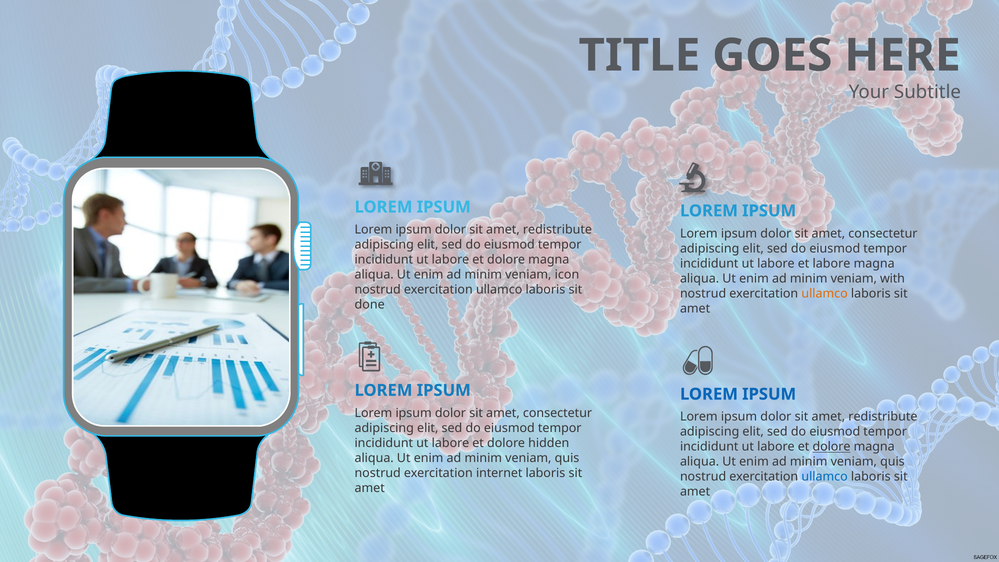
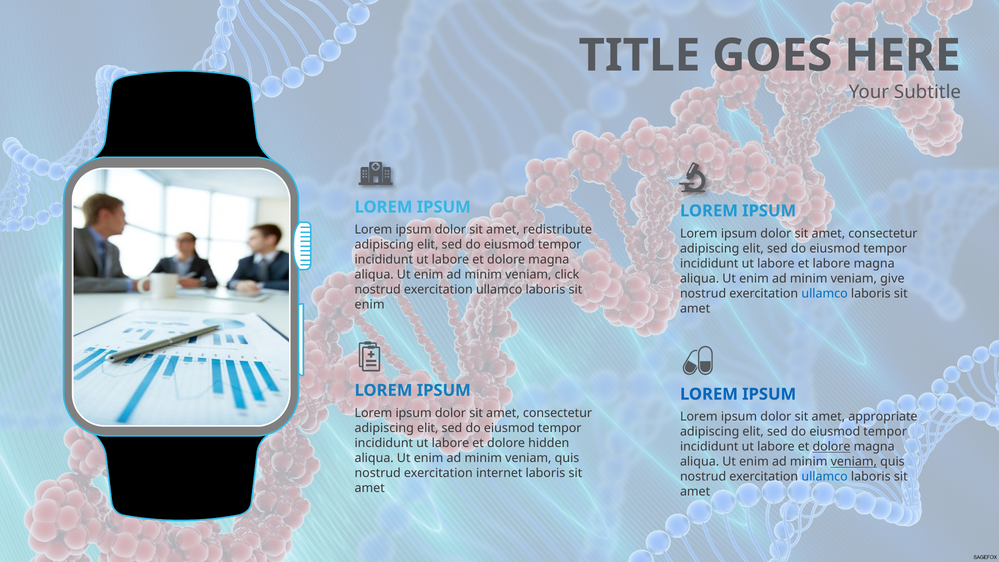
icon: icon -> click
with: with -> give
ullamco at (825, 293) colour: orange -> blue
done at (370, 305): done -> enim
redistribute at (883, 417): redistribute -> appropriate
veniam at (854, 462) underline: none -> present
